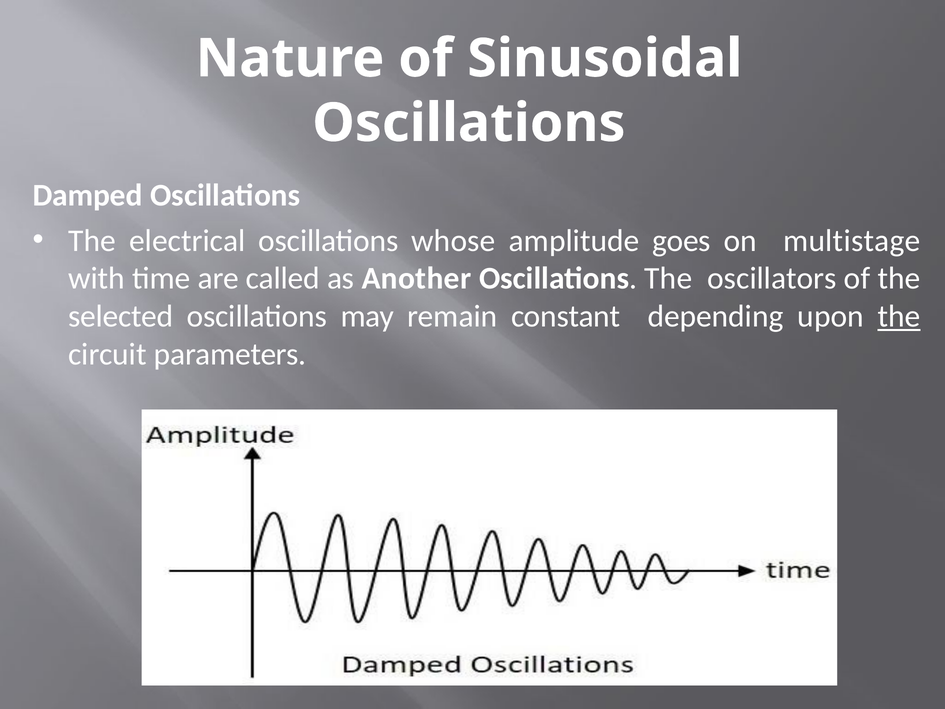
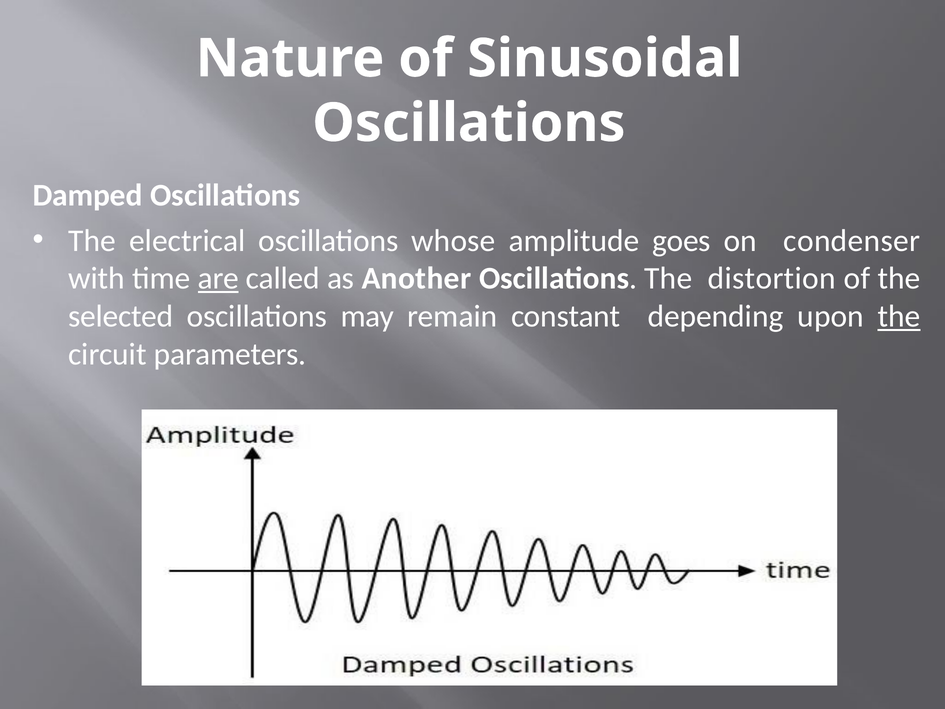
multistage: multistage -> condenser
are underline: none -> present
oscillators: oscillators -> distortion
